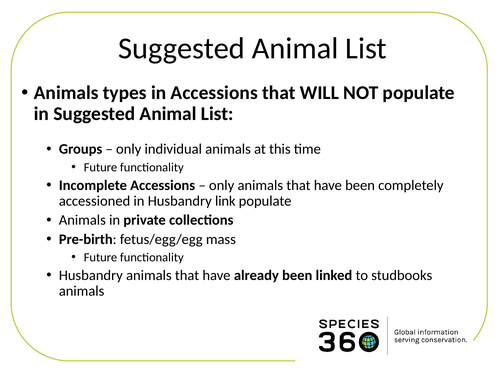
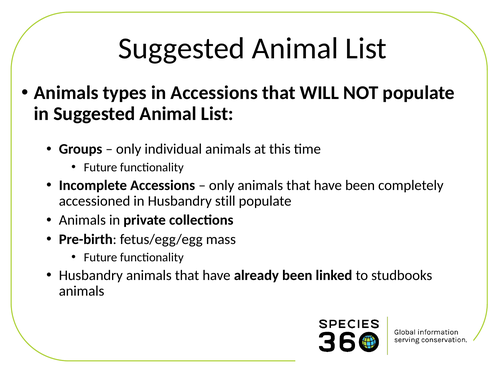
link: link -> still
